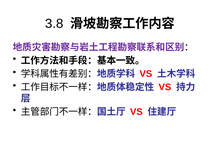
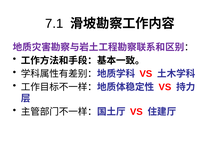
3.8: 3.8 -> 7.1
